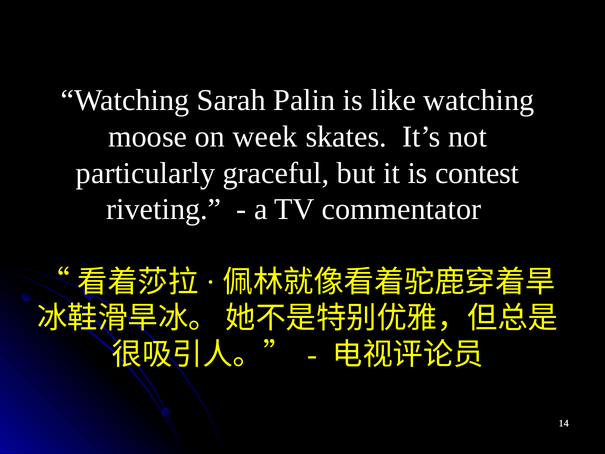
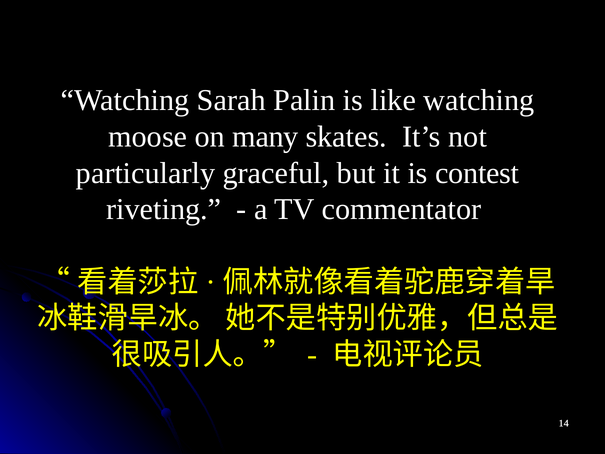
week: week -> many
